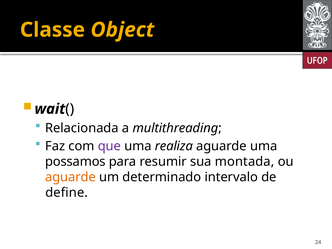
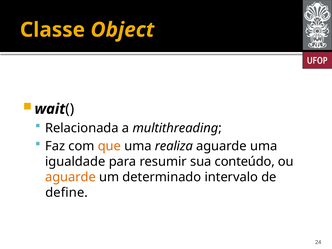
que colour: purple -> orange
possamos: possamos -> igualdade
montada: montada -> conteúdo
